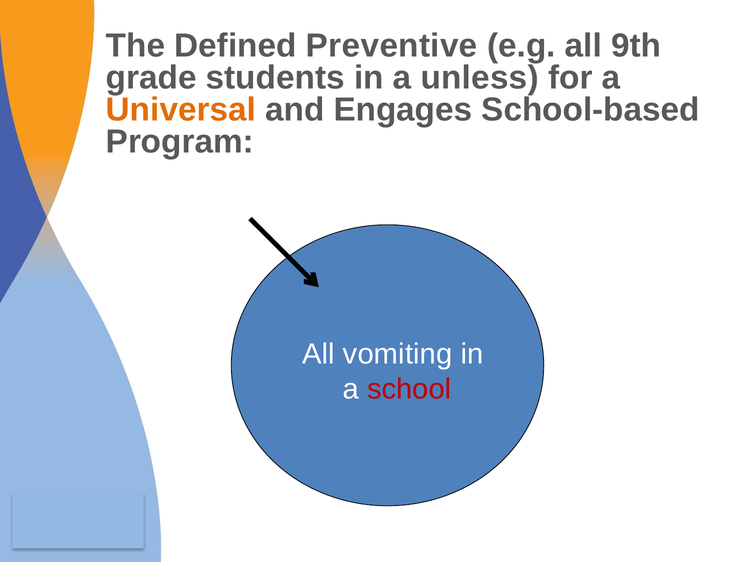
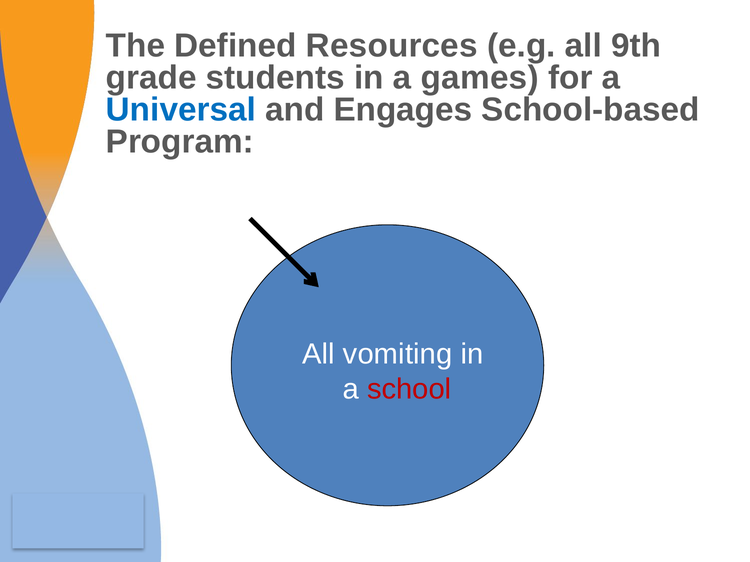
Preventive: Preventive -> Resources
unless: unless -> games
Universal colour: orange -> blue
